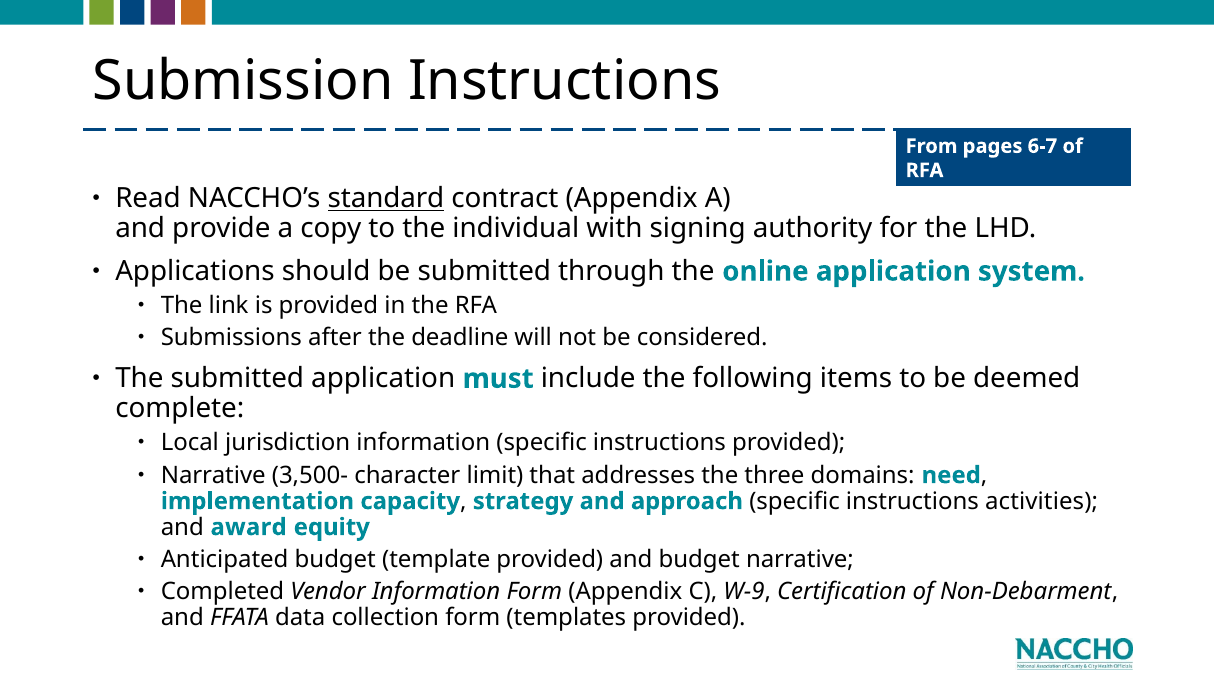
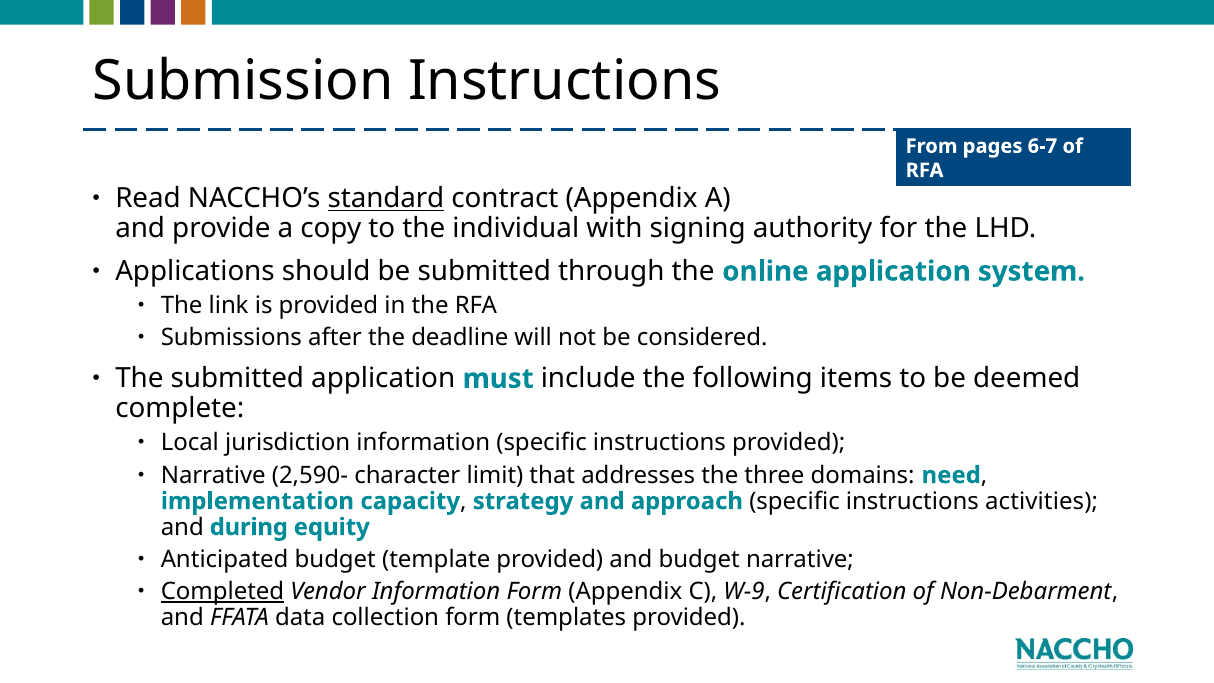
3,500-: 3,500- -> 2,590-
award: award -> during
Completed underline: none -> present
